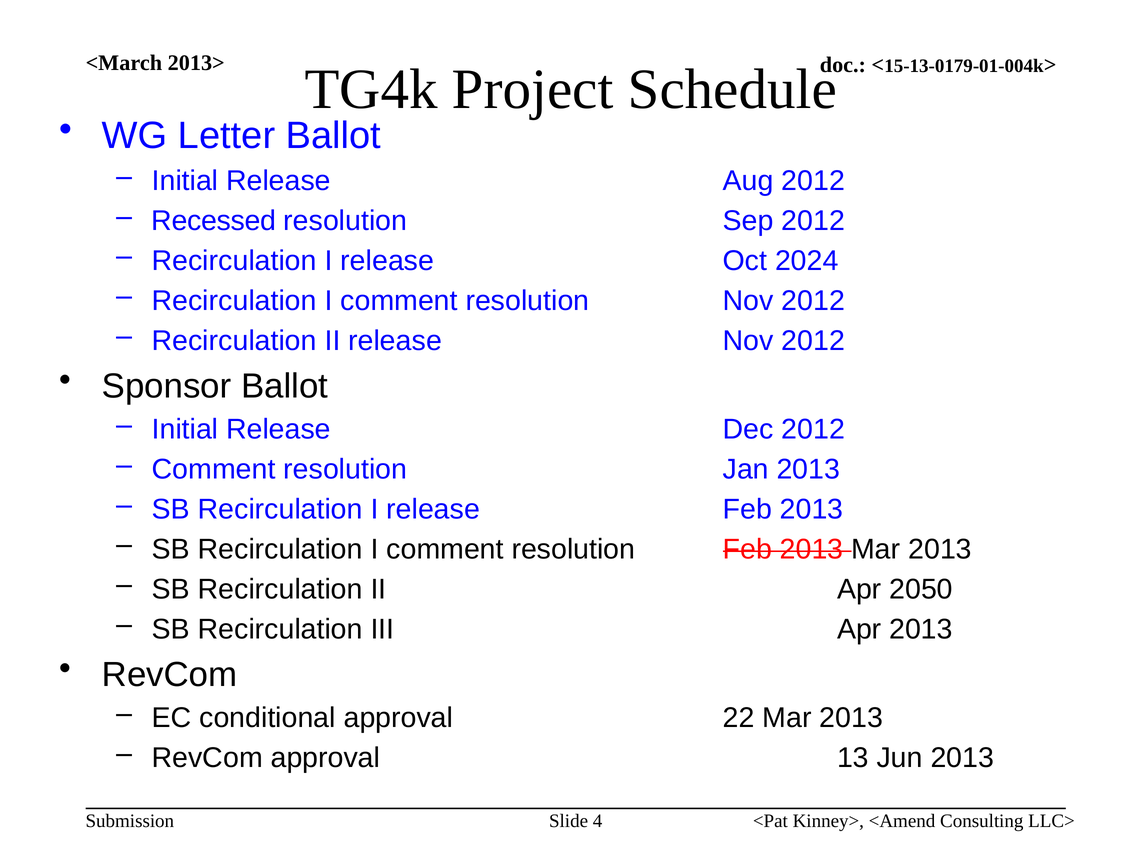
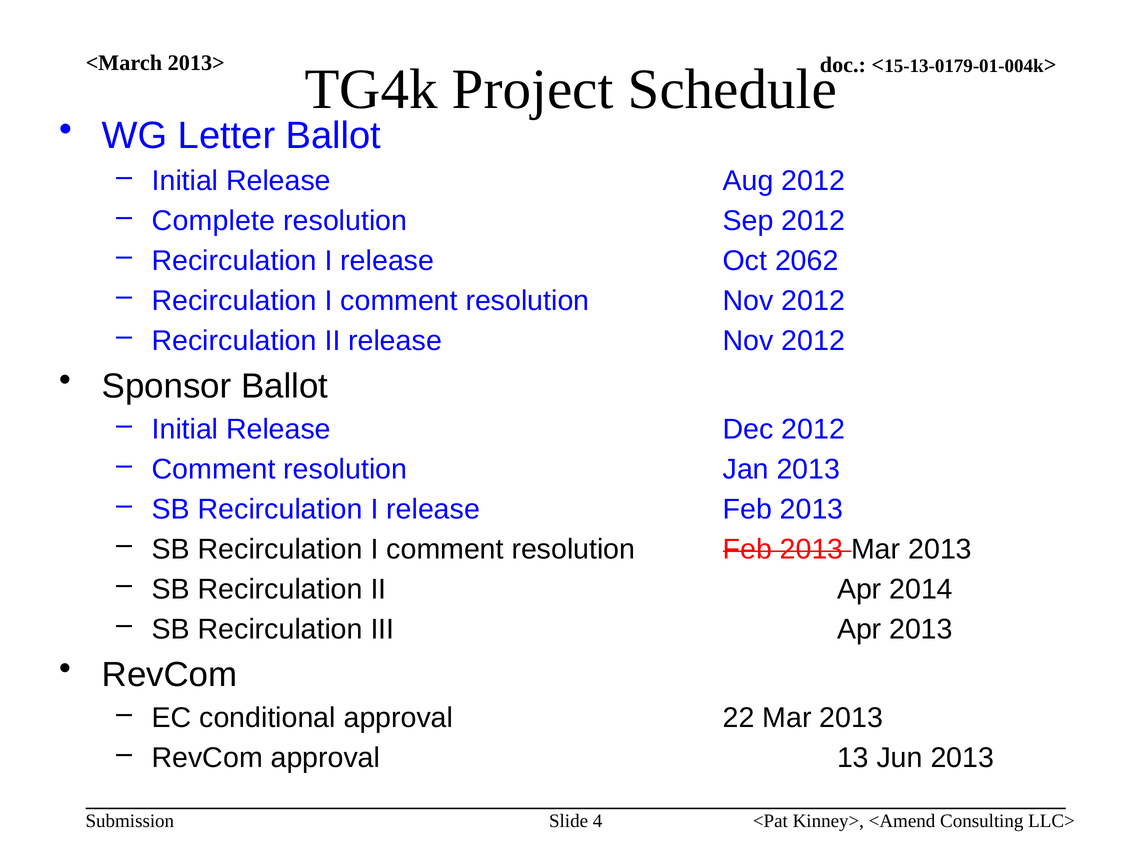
Recessed: Recessed -> Complete
2024: 2024 -> 2062
2050: 2050 -> 2014
